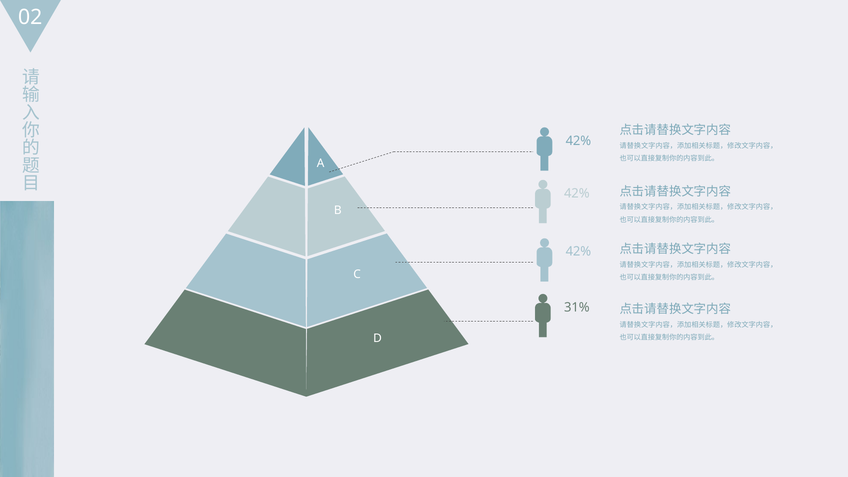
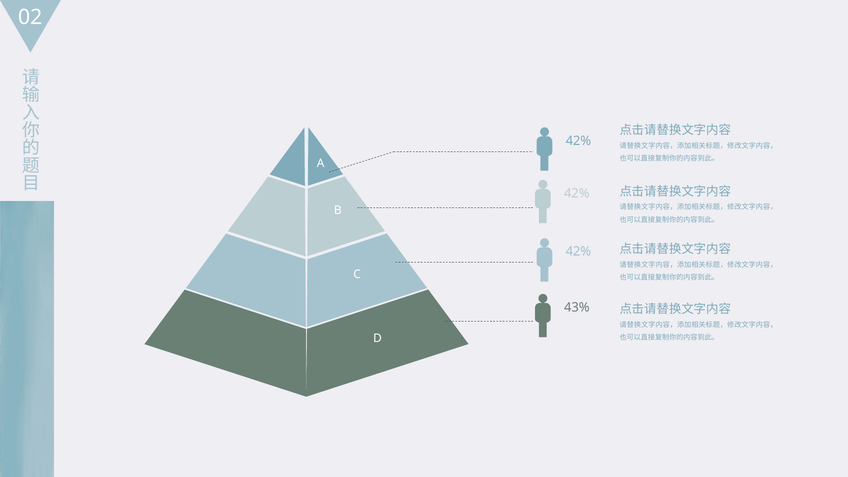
31%: 31% -> 43%
